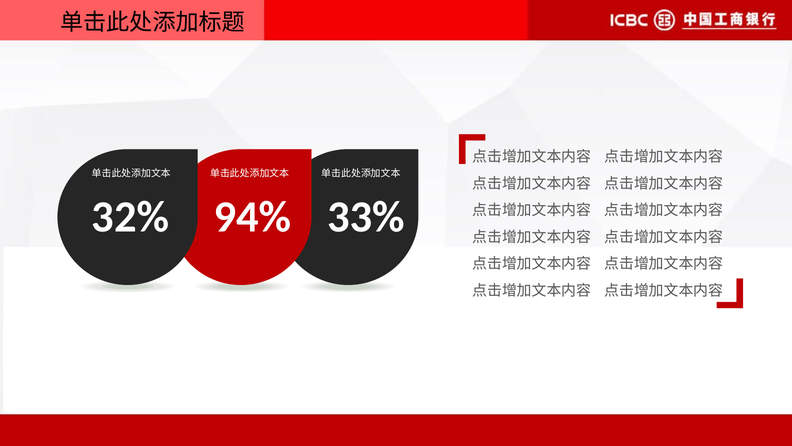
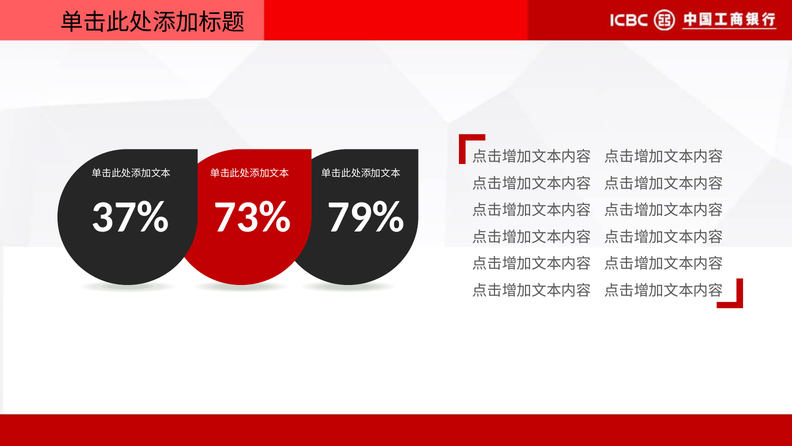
32%: 32% -> 37%
94%: 94% -> 73%
33%: 33% -> 79%
